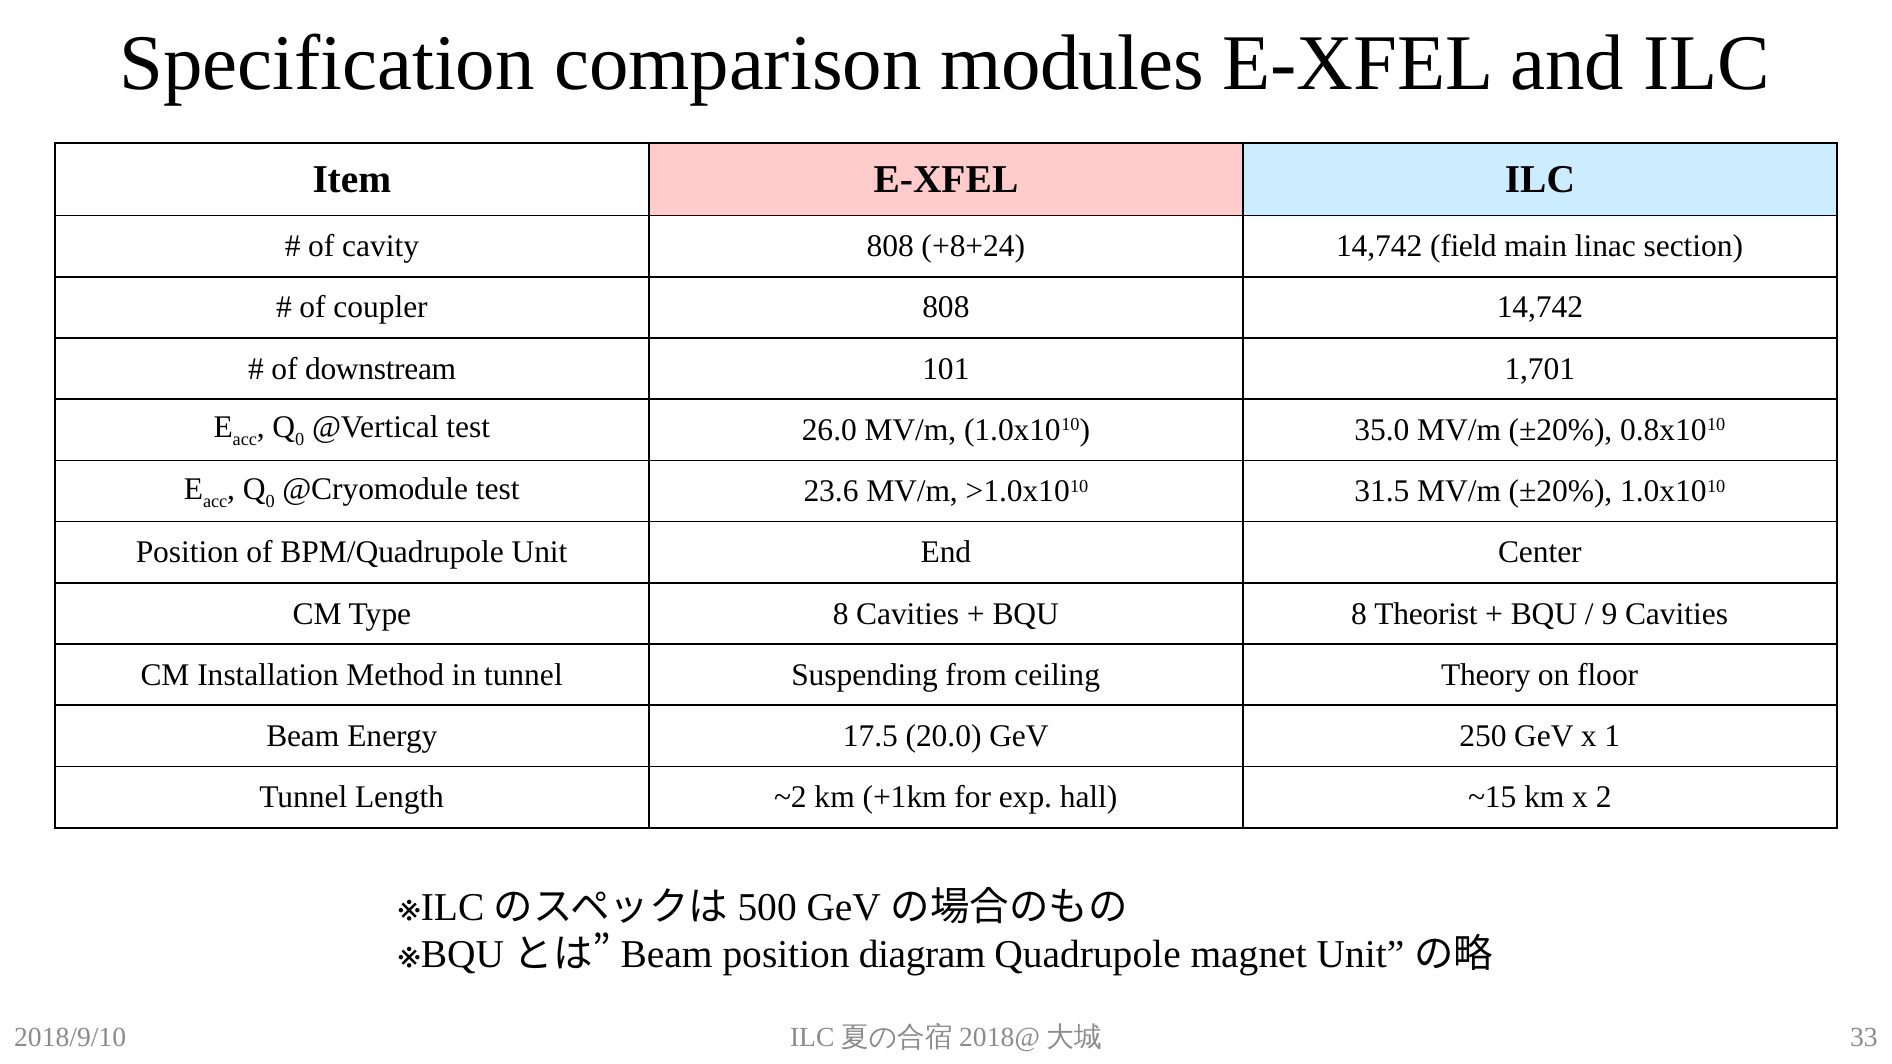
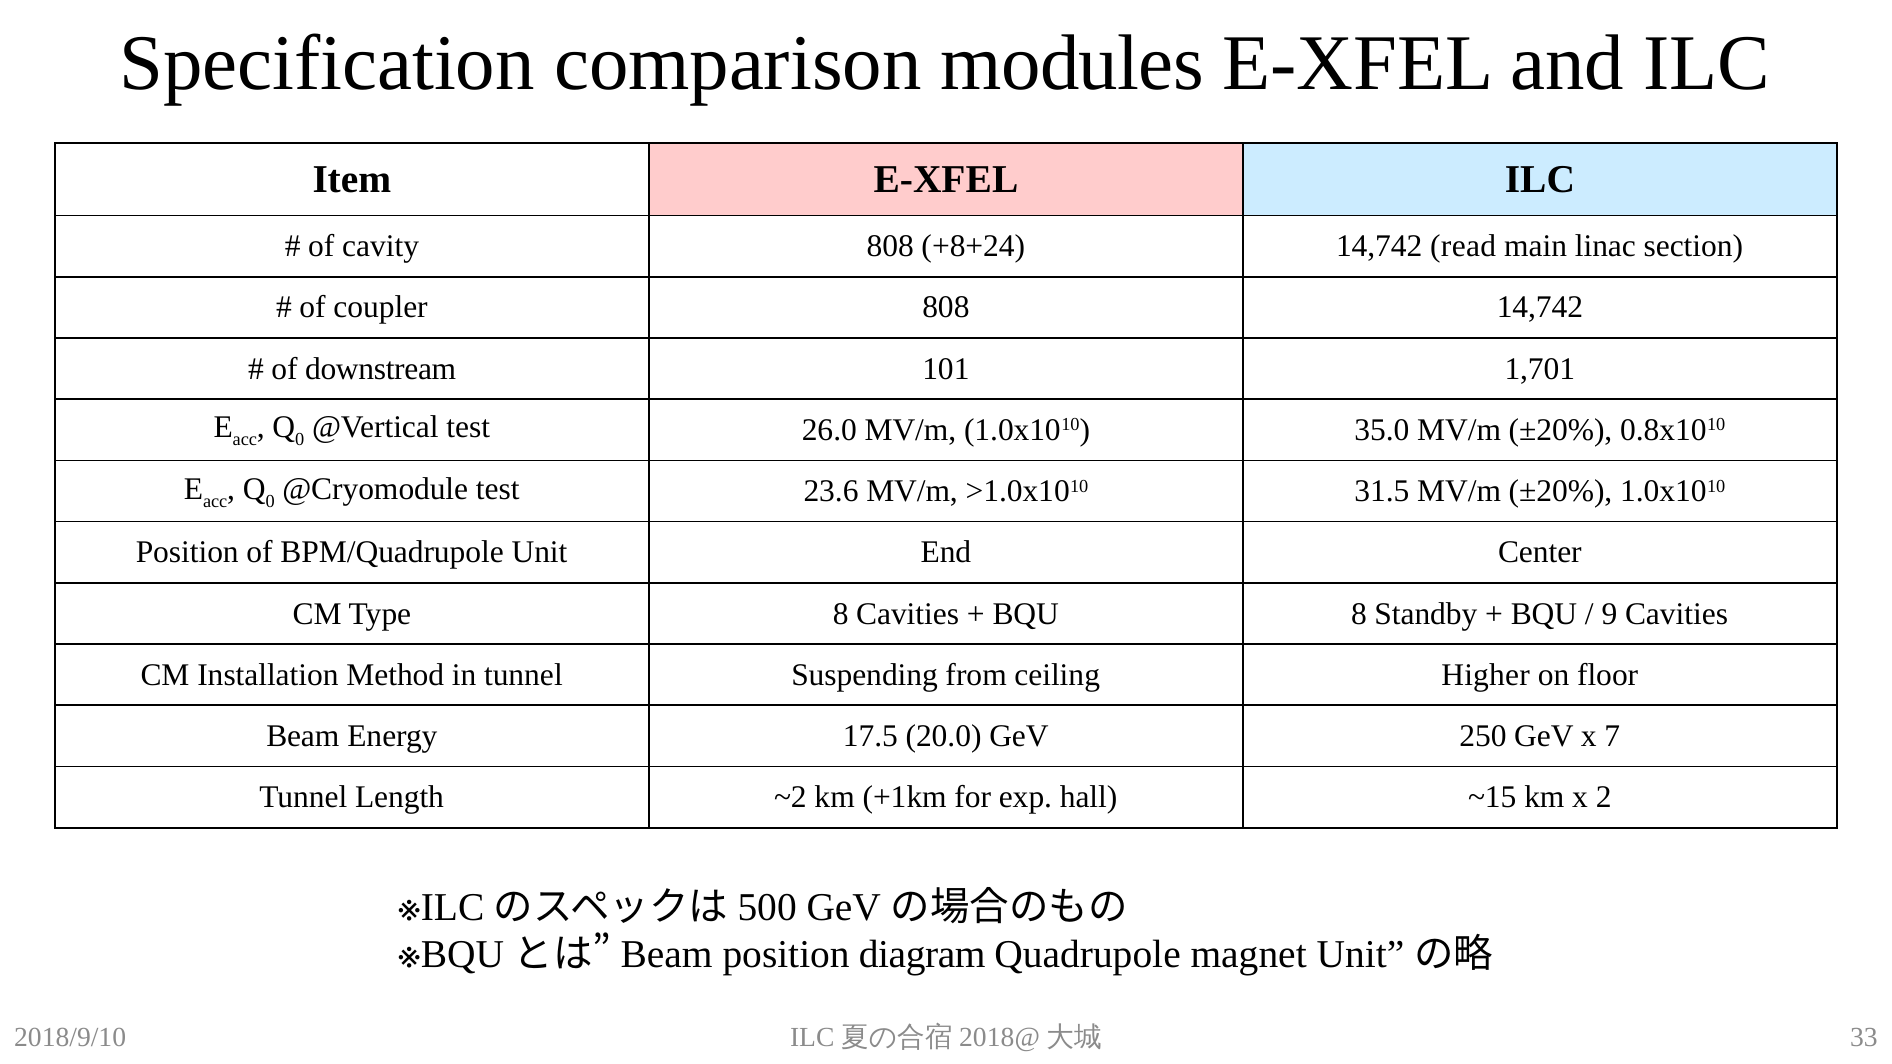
field: field -> read
Theorist: Theorist -> Standby
Theory: Theory -> Higher
1: 1 -> 7
